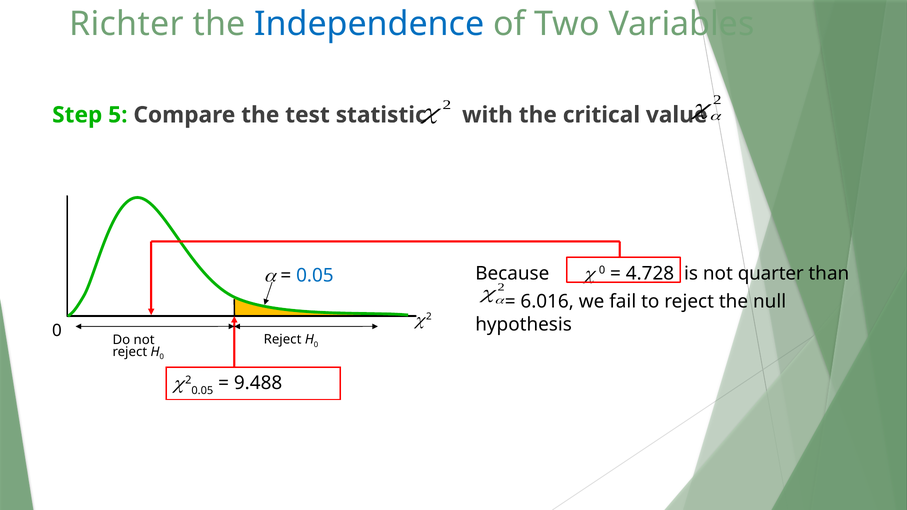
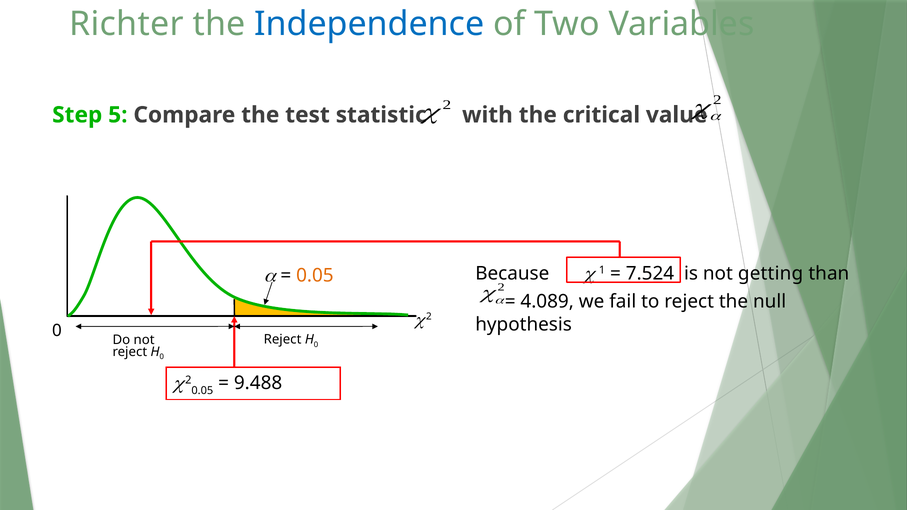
0 at (602, 270): 0 -> 1
4.728: 4.728 -> 7.524
quarter: quarter -> getting
0.05 at (315, 276) colour: blue -> orange
6.016: 6.016 -> 4.089
